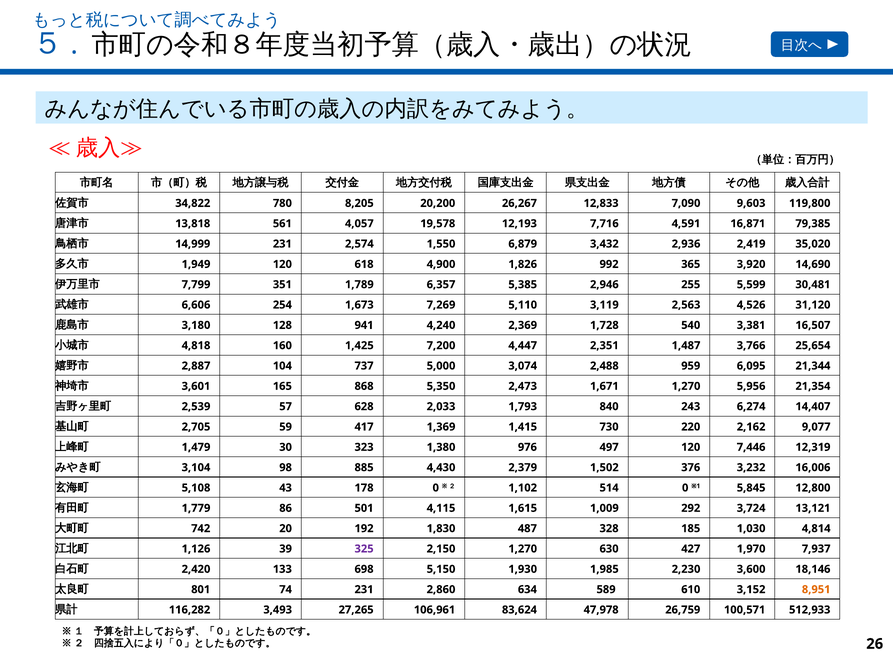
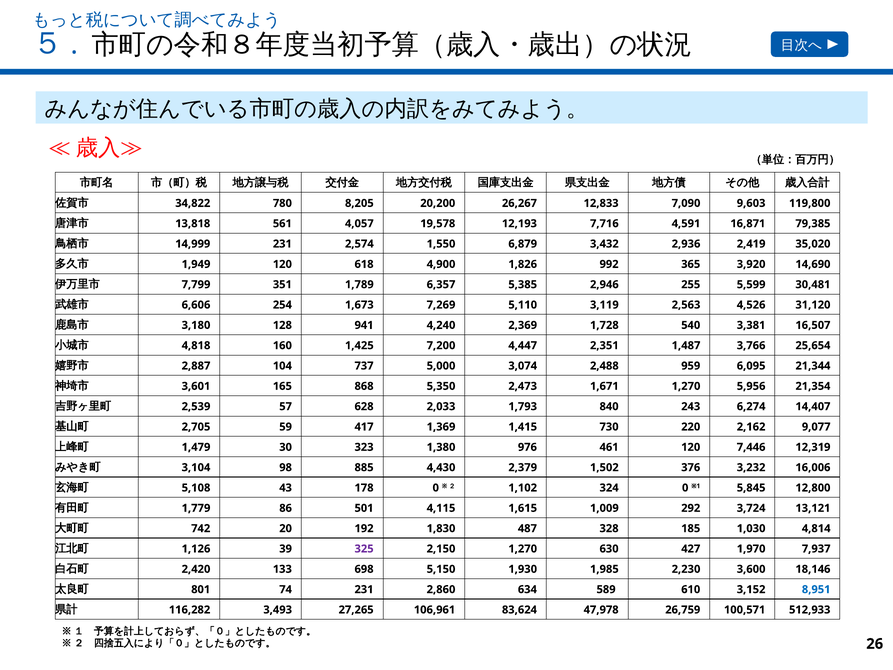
497: 497 -> 461
514: 514 -> 324
8,951 colour: orange -> blue
